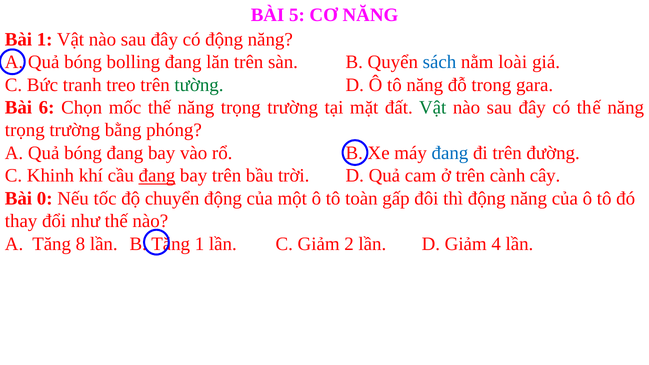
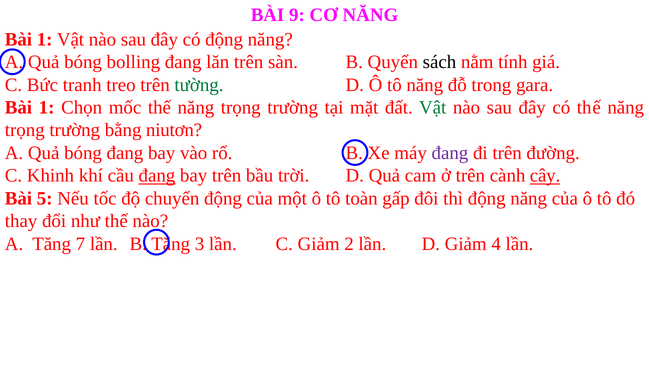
5: 5 -> 9
sách colour: blue -> black
loài: loài -> tính
6 at (47, 108): 6 -> 1
phóng: phóng -> niutơn
đang at (450, 153) colour: blue -> purple
cây underline: none -> present
0: 0 -> 5
8: 8 -> 7
1 at (200, 244): 1 -> 3
